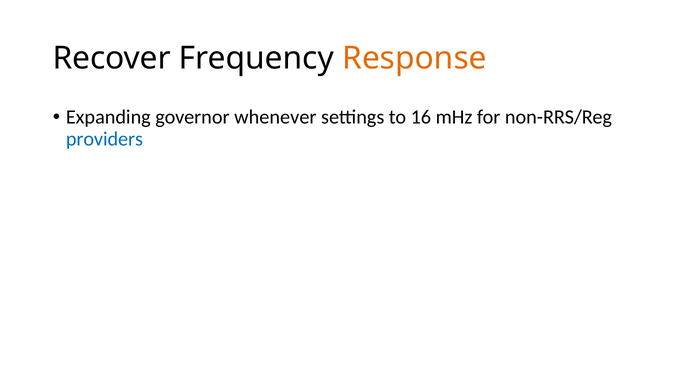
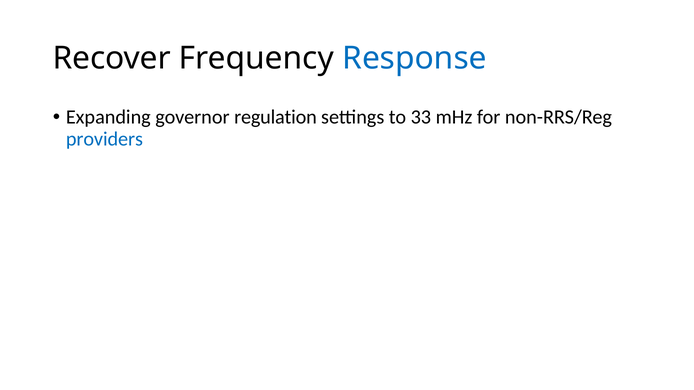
Response colour: orange -> blue
whenever: whenever -> regulation
16: 16 -> 33
